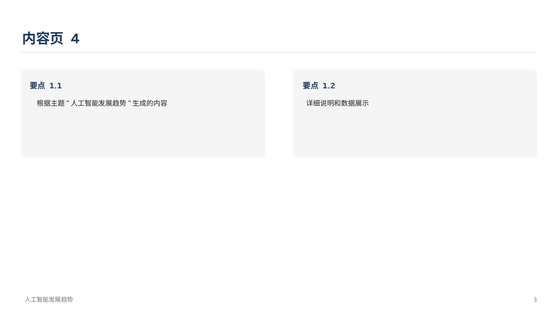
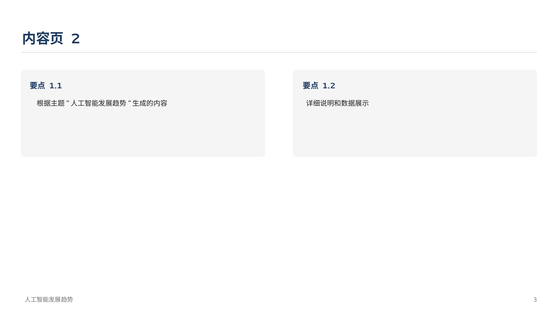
4: 4 -> 2
